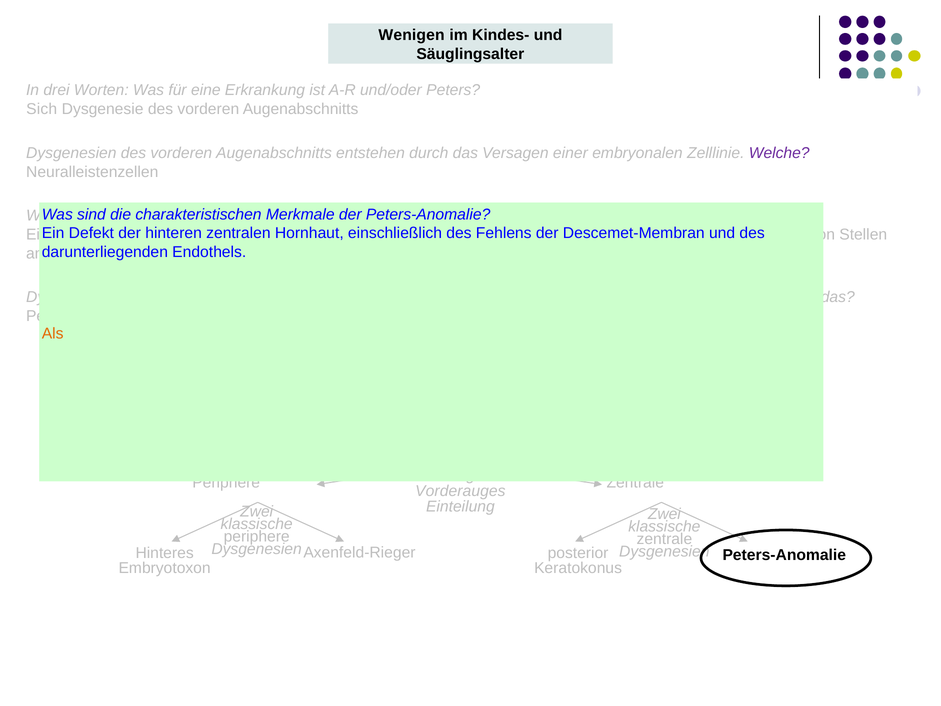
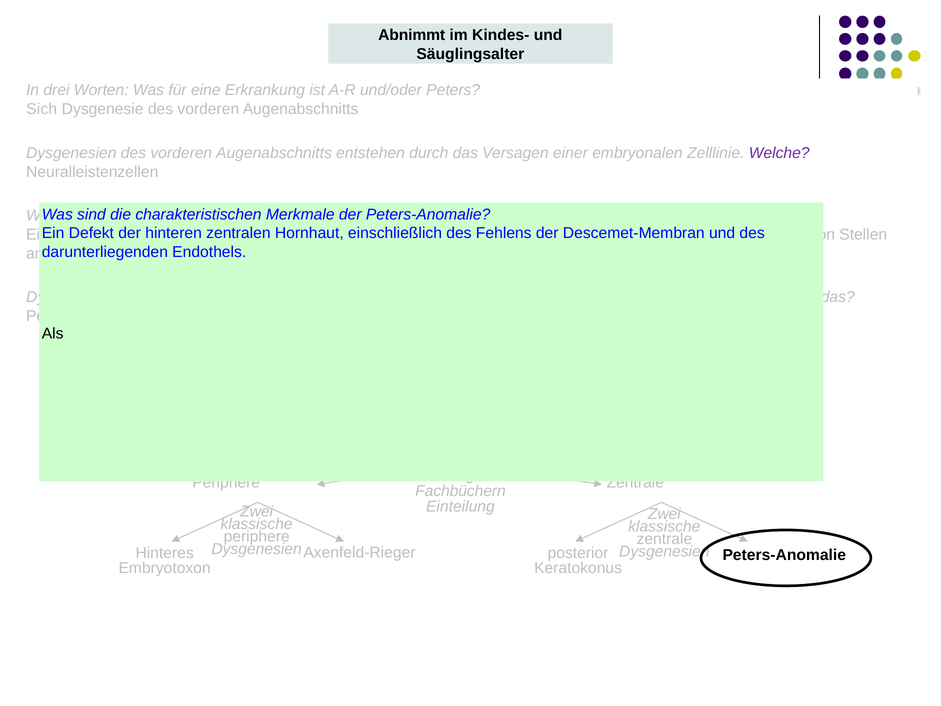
Wenigen: Wenigen -> Abnimmt
Als colour: orange -> black
Vorderauges: Vorderauges -> Fachbüchern
